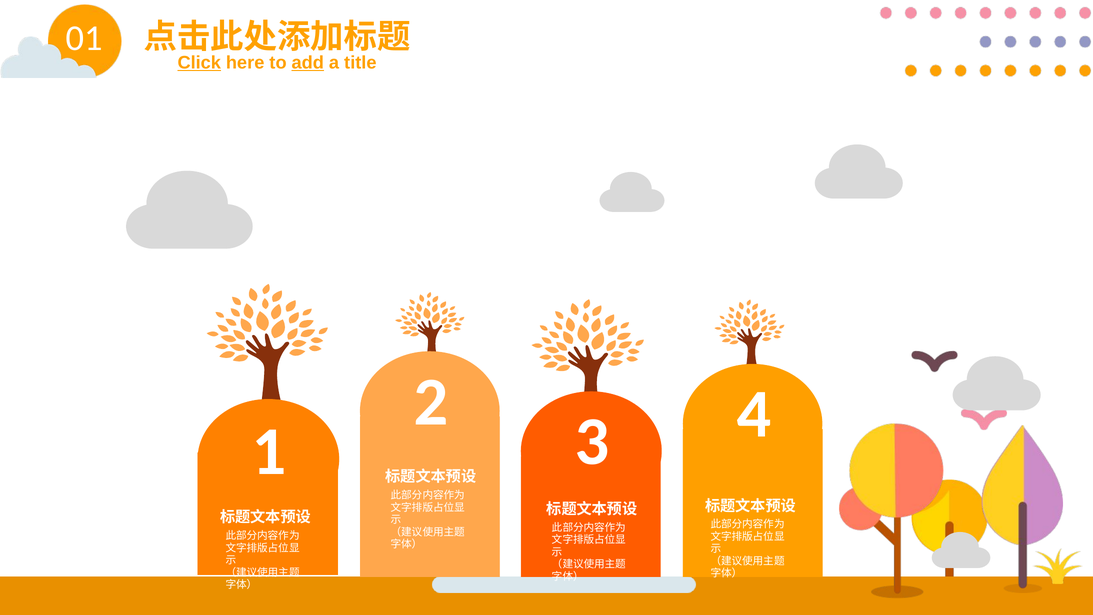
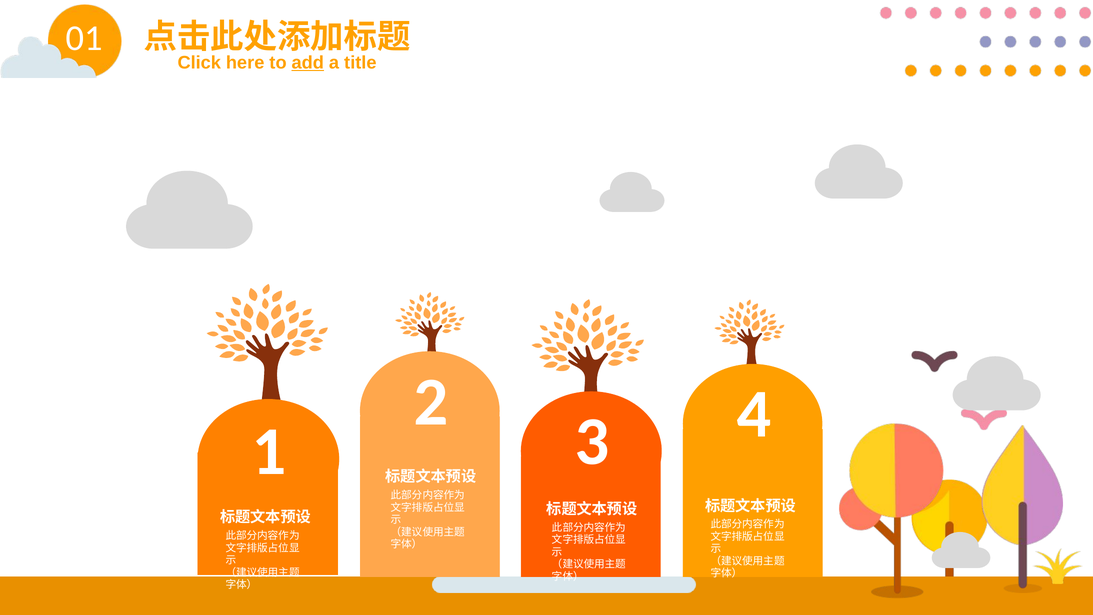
Click underline: present -> none
